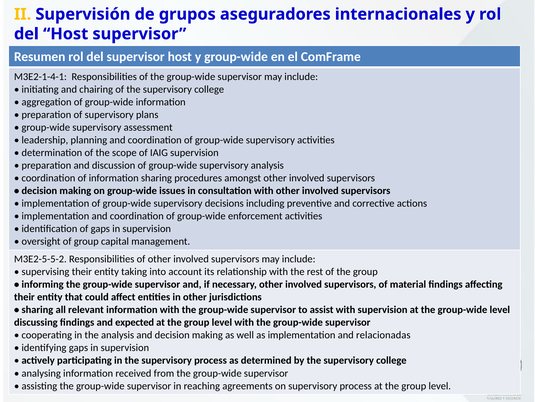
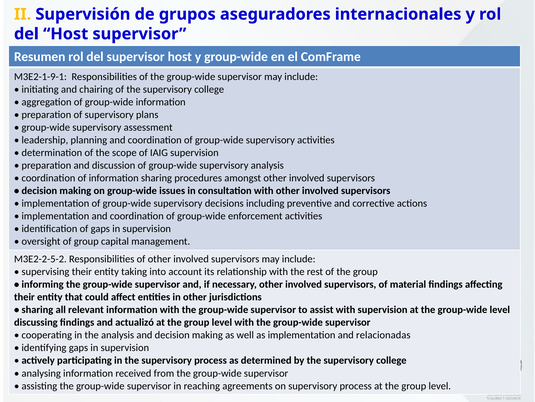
M3E2-1-4-1: M3E2-1-4-1 -> M3E2-1-9-1
M3E2-5-5-2: M3E2-5-5-2 -> M3E2-2-5-2
expected: expected -> actualizó
